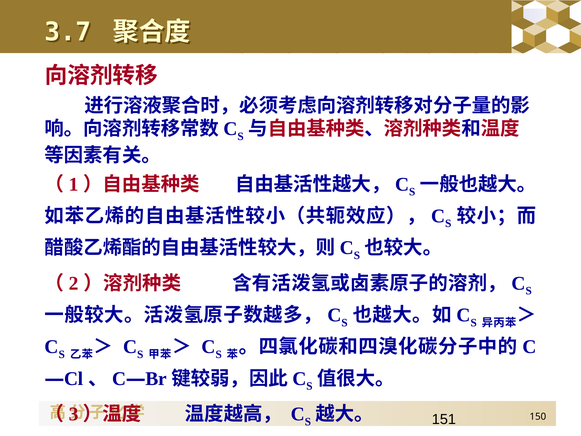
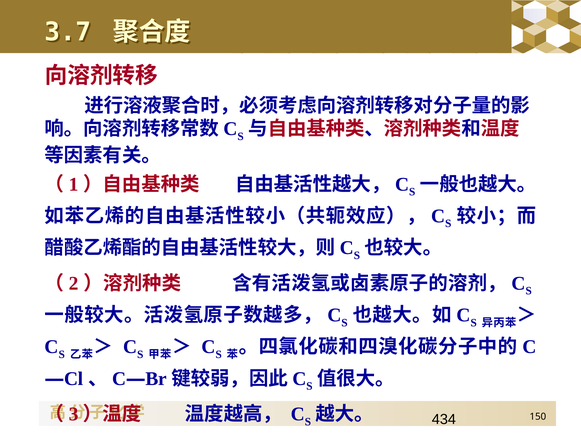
151: 151 -> 434
